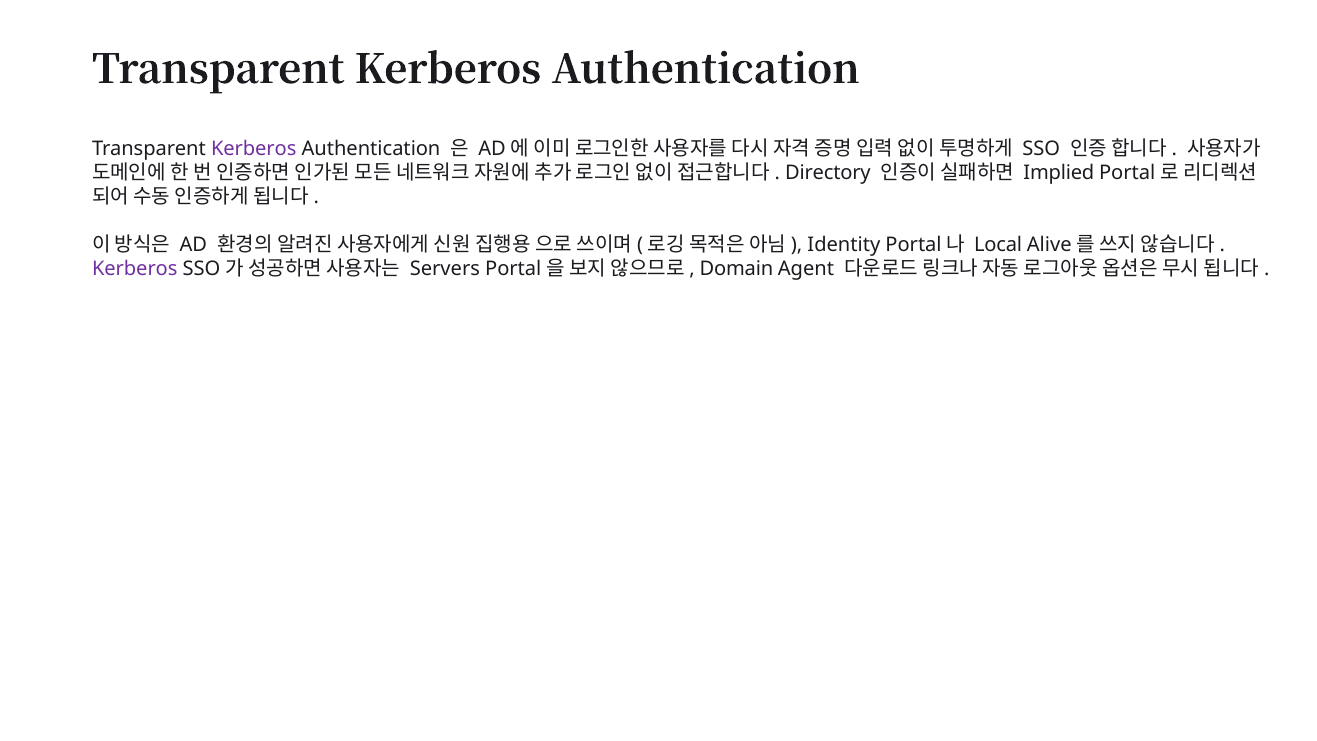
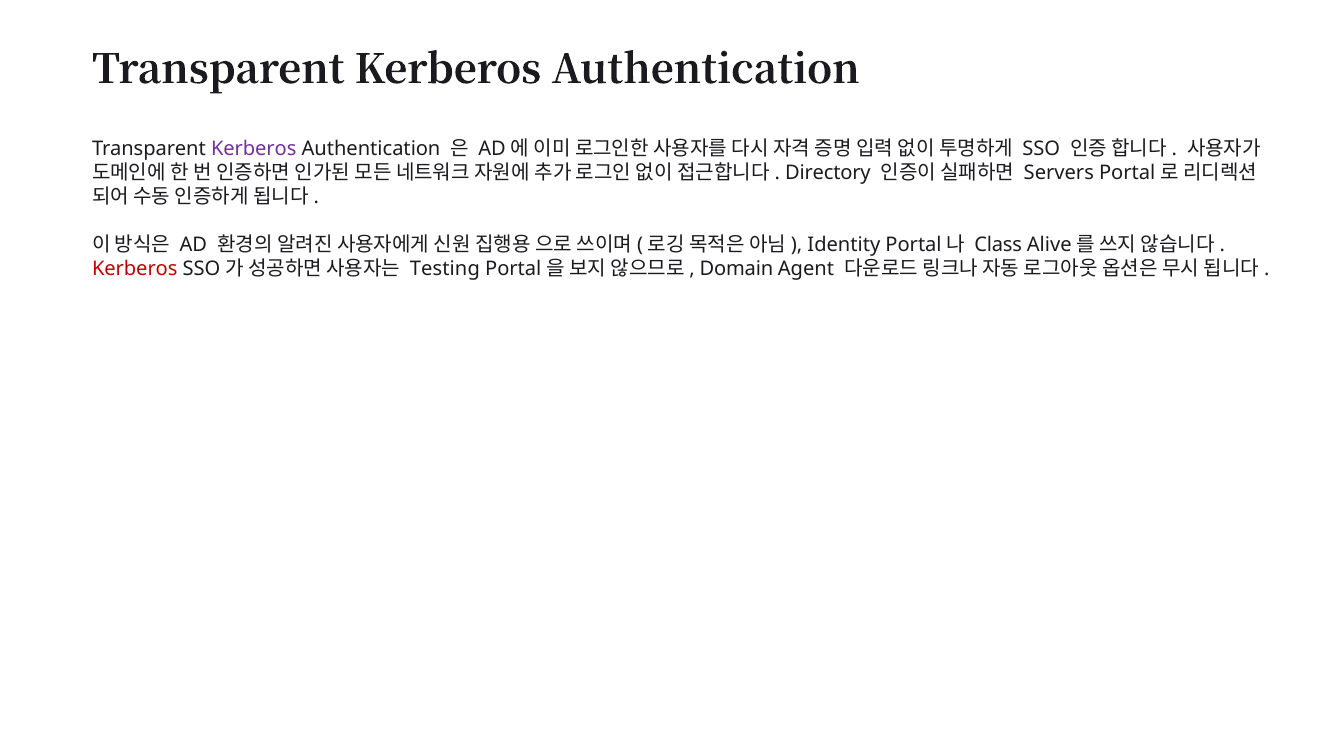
Implied: Implied -> Servers
Local: Local -> Class
Kerberos at (135, 269) colour: purple -> red
Servers: Servers -> Testing
